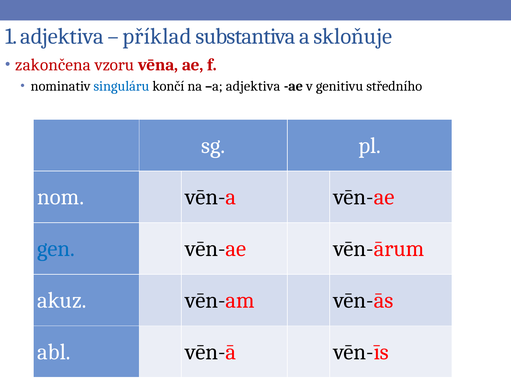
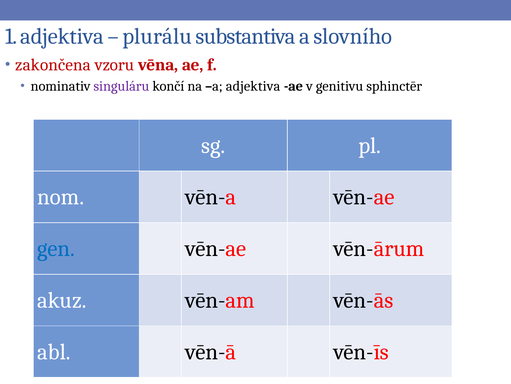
příklad: příklad -> plurálu
skloňuje: skloňuje -> slovního
singuláru colour: blue -> purple
středního: středního -> sphinctēr
